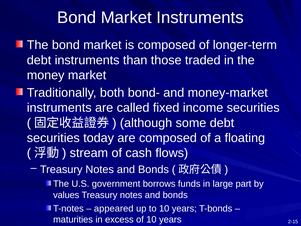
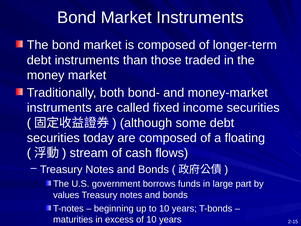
appeared: appeared -> beginning
